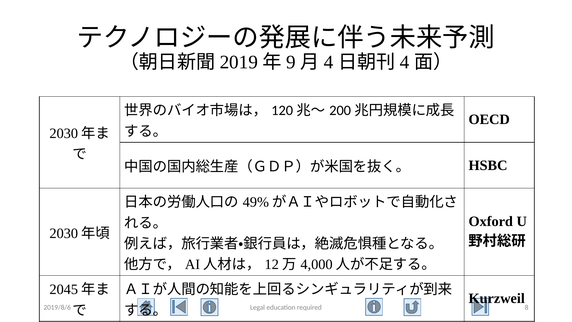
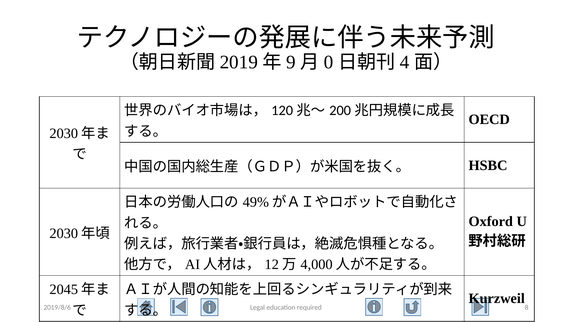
4 at (329, 62): 4 -> 0
